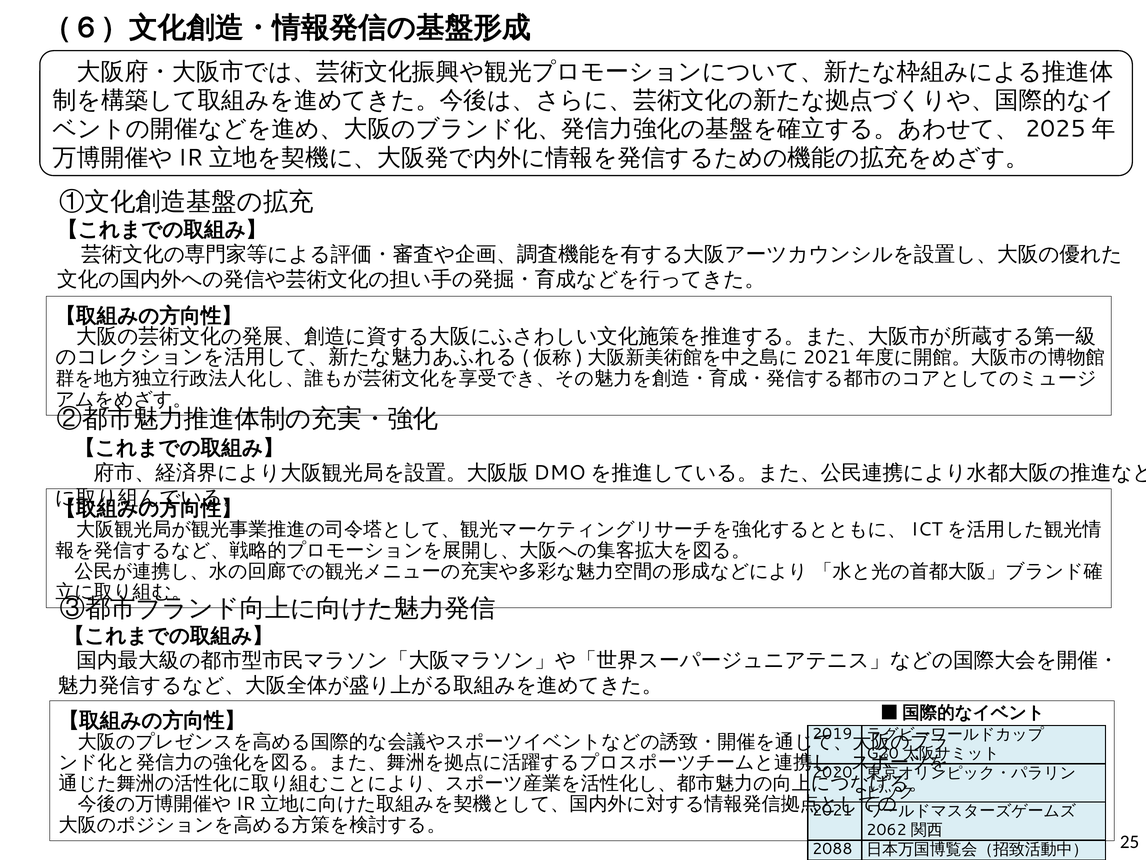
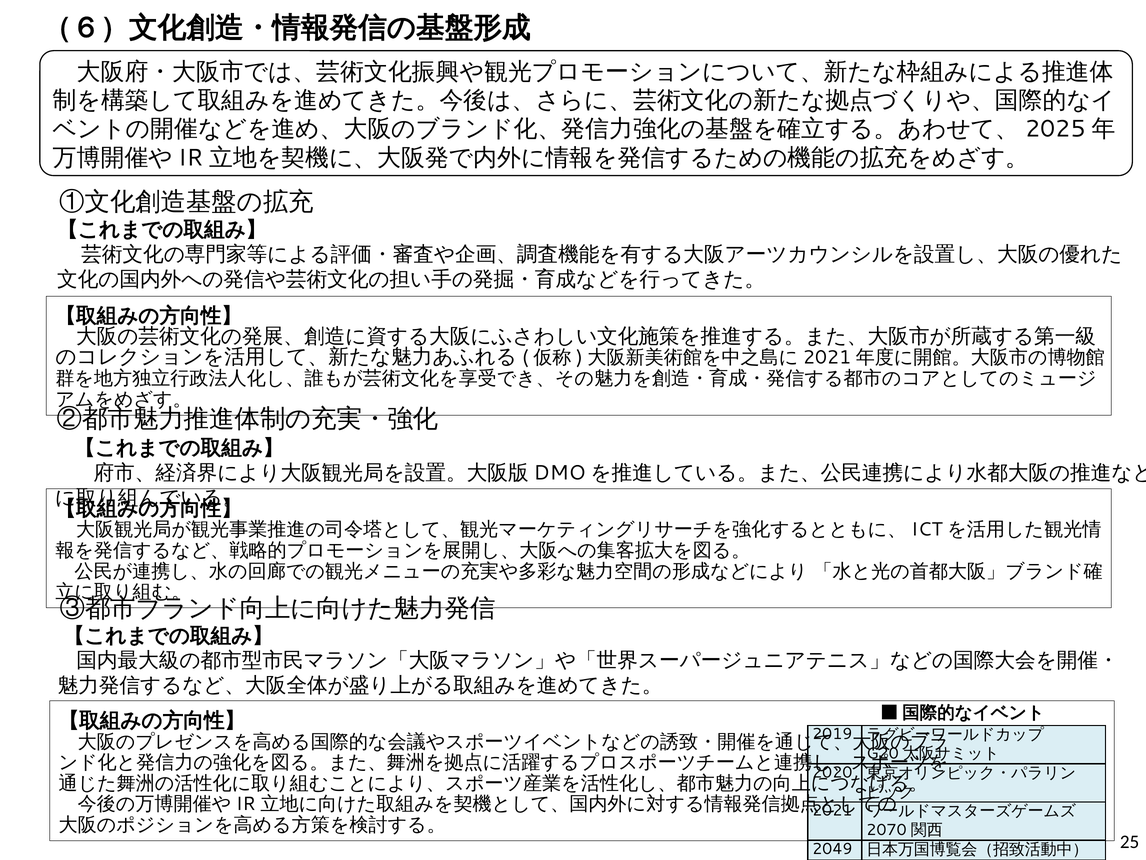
2062: 2062 -> 2070
2088: 2088 -> 2049
